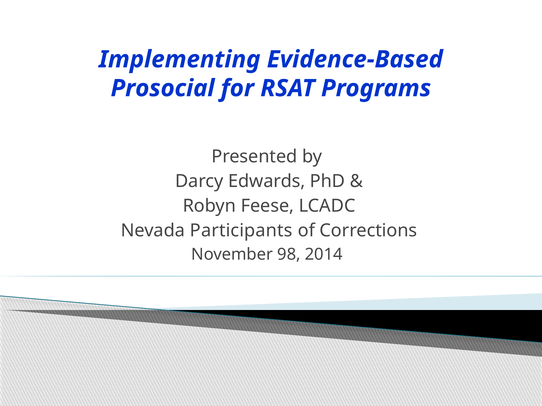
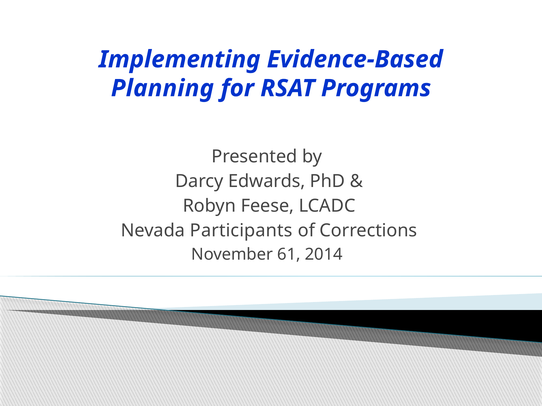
Prosocial: Prosocial -> Planning
98: 98 -> 61
